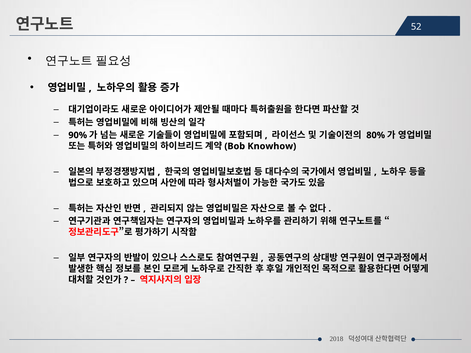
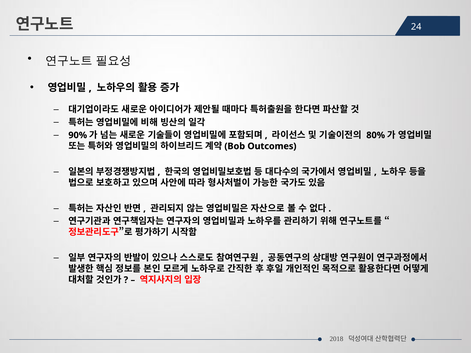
52: 52 -> 24
Knowhow: Knowhow -> Outcomes
